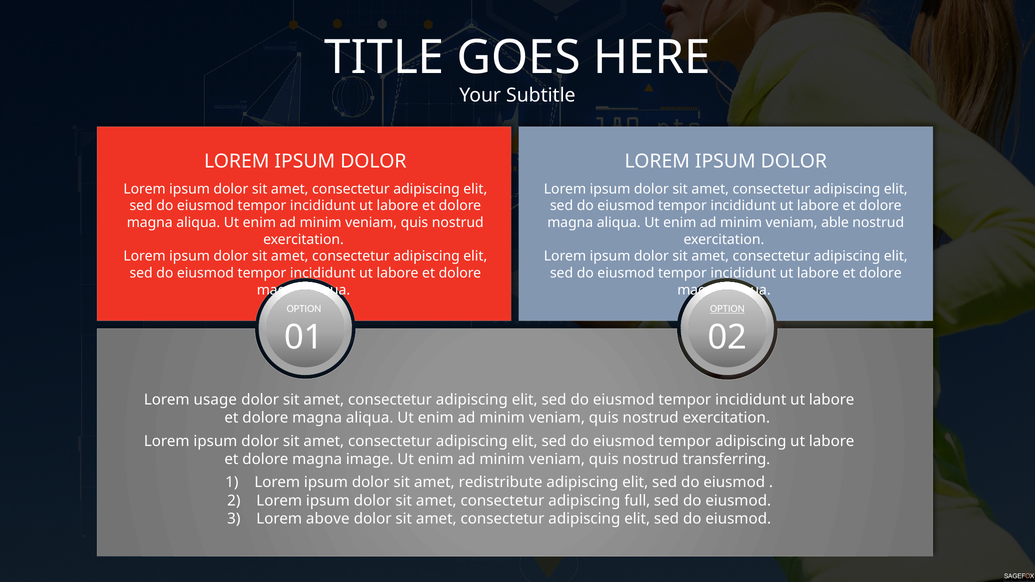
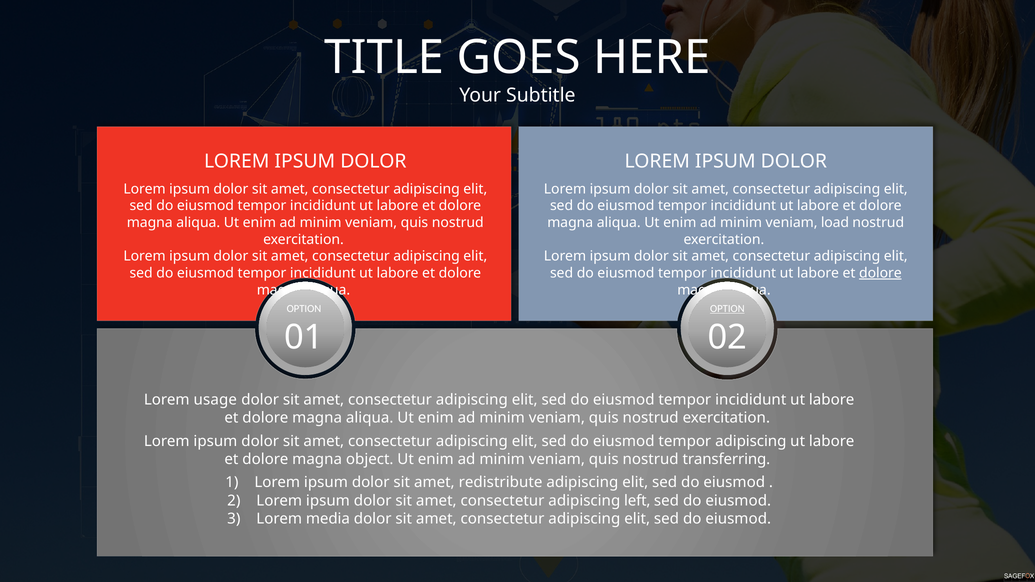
able: able -> load
dolore at (880, 273) underline: none -> present
image: image -> object
full: full -> left
above: above -> media
